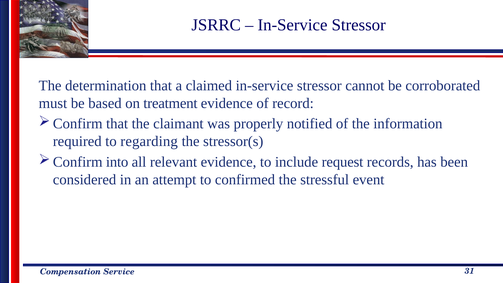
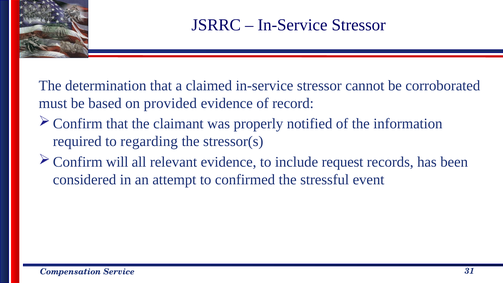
treatment: treatment -> provided
into: into -> will
